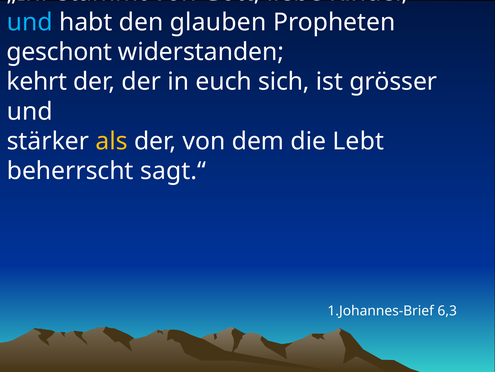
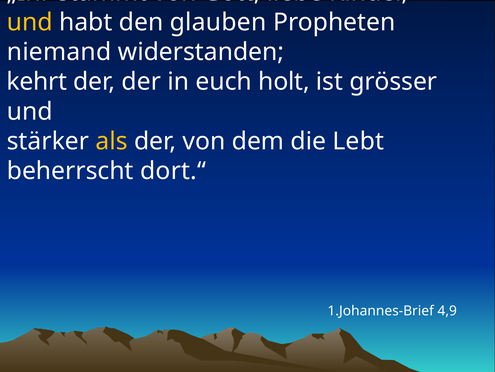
und at (30, 22) colour: light blue -> yellow
geschont: geschont -> niemand
sich: sich -> holt
sagt.“: sagt.“ -> dort.“
6,3: 6,3 -> 4,9
